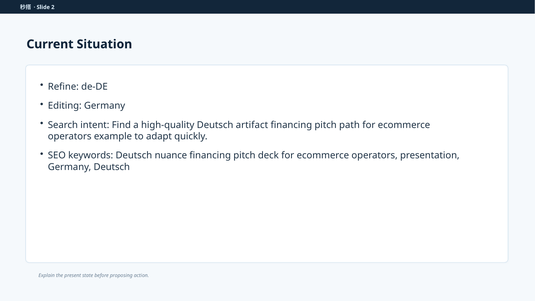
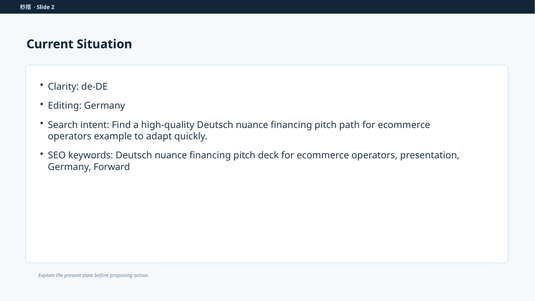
Refine: Refine -> Clarity
high-quality Deutsch artifact: artifact -> nuance
Germany Deutsch: Deutsch -> Forward
